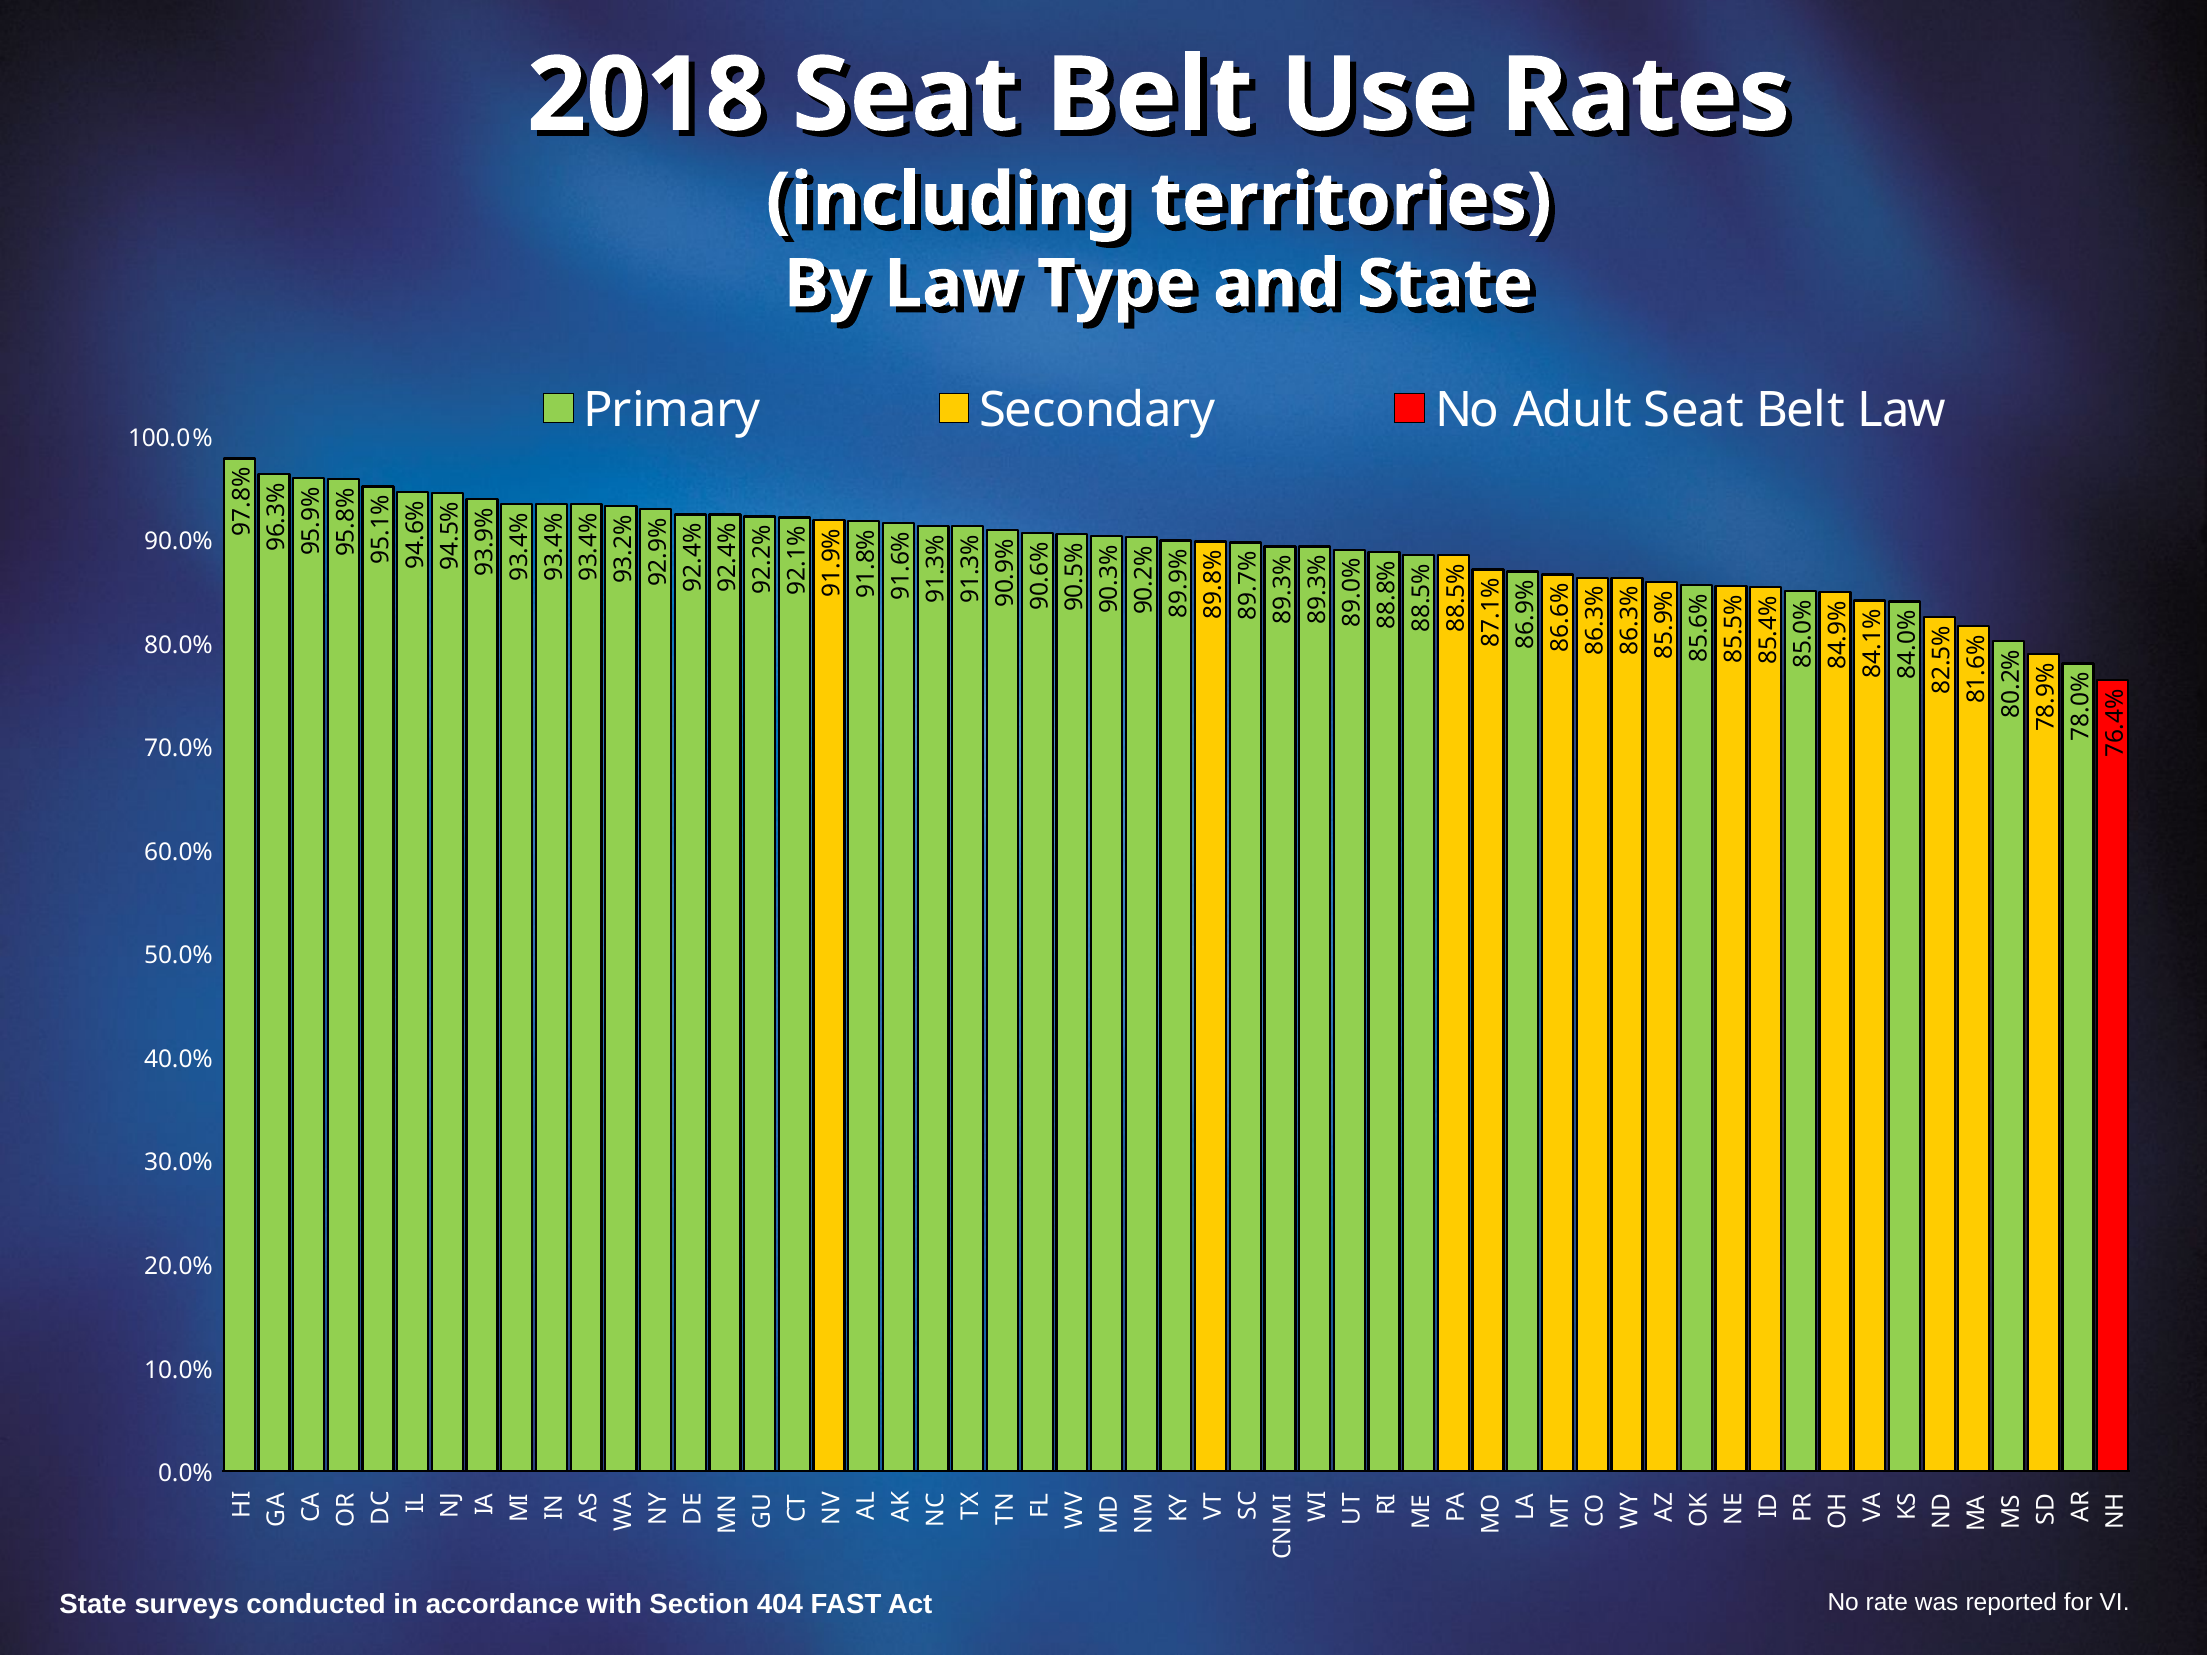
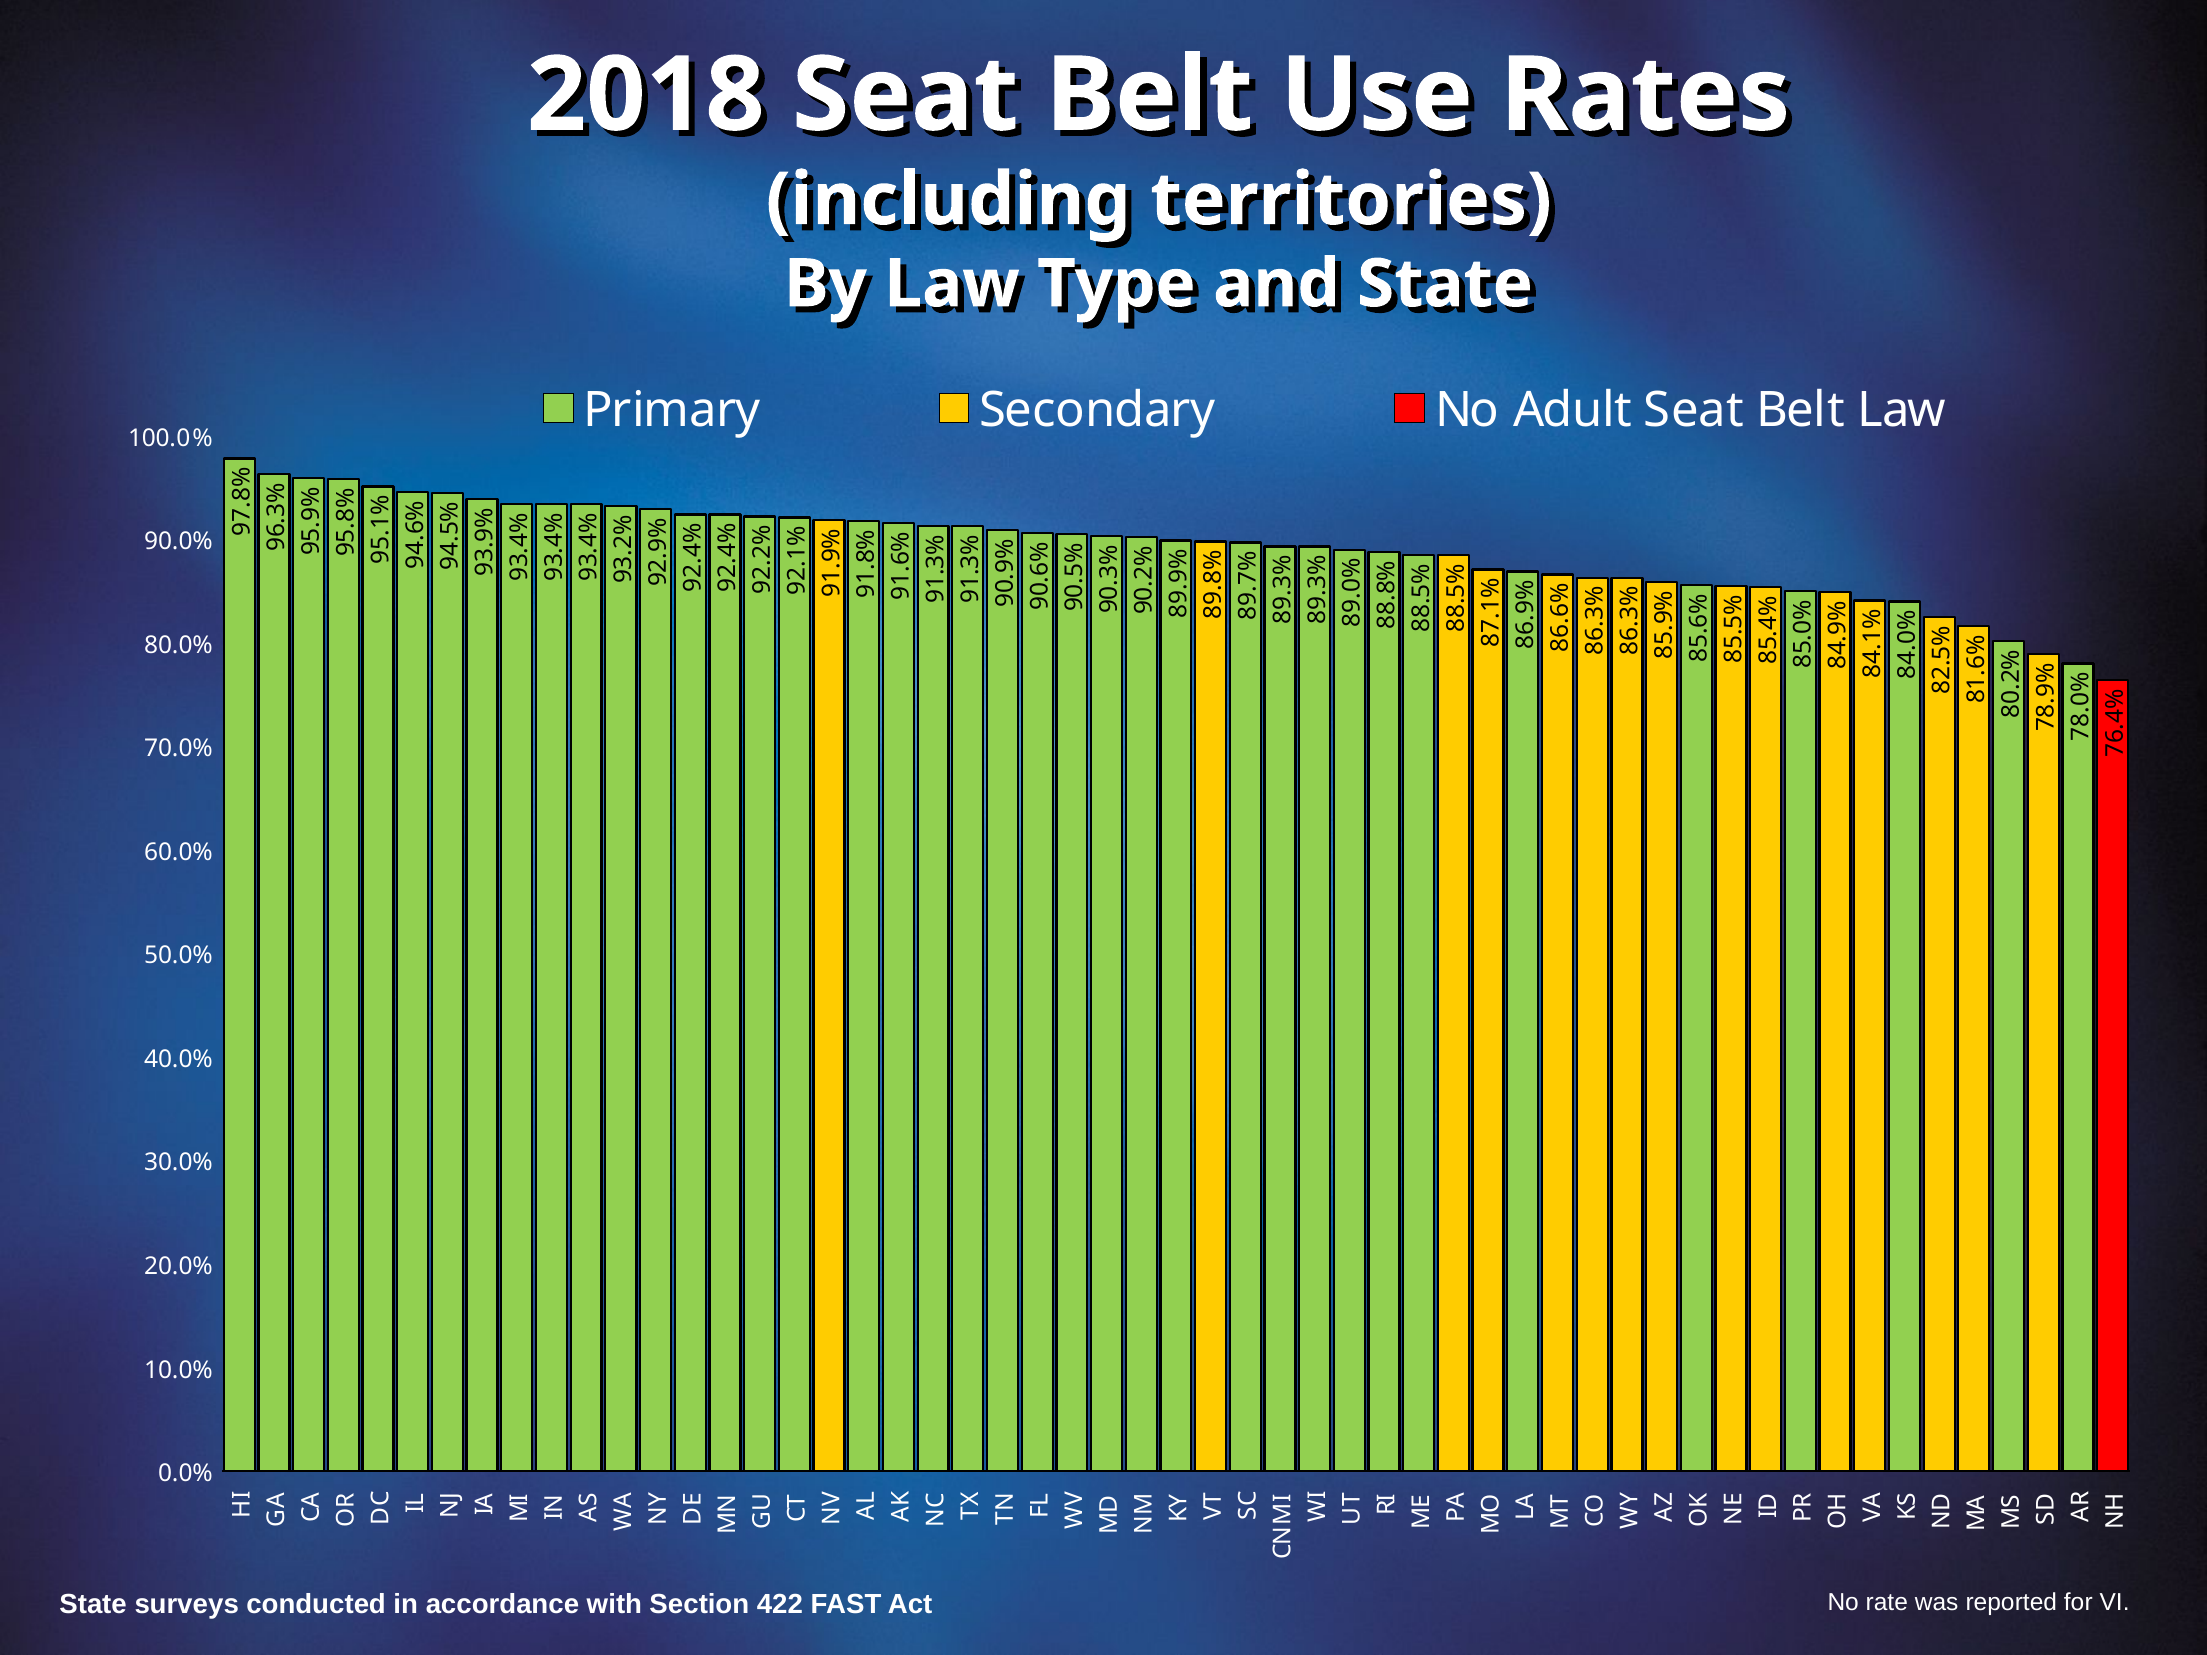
404: 404 -> 422
